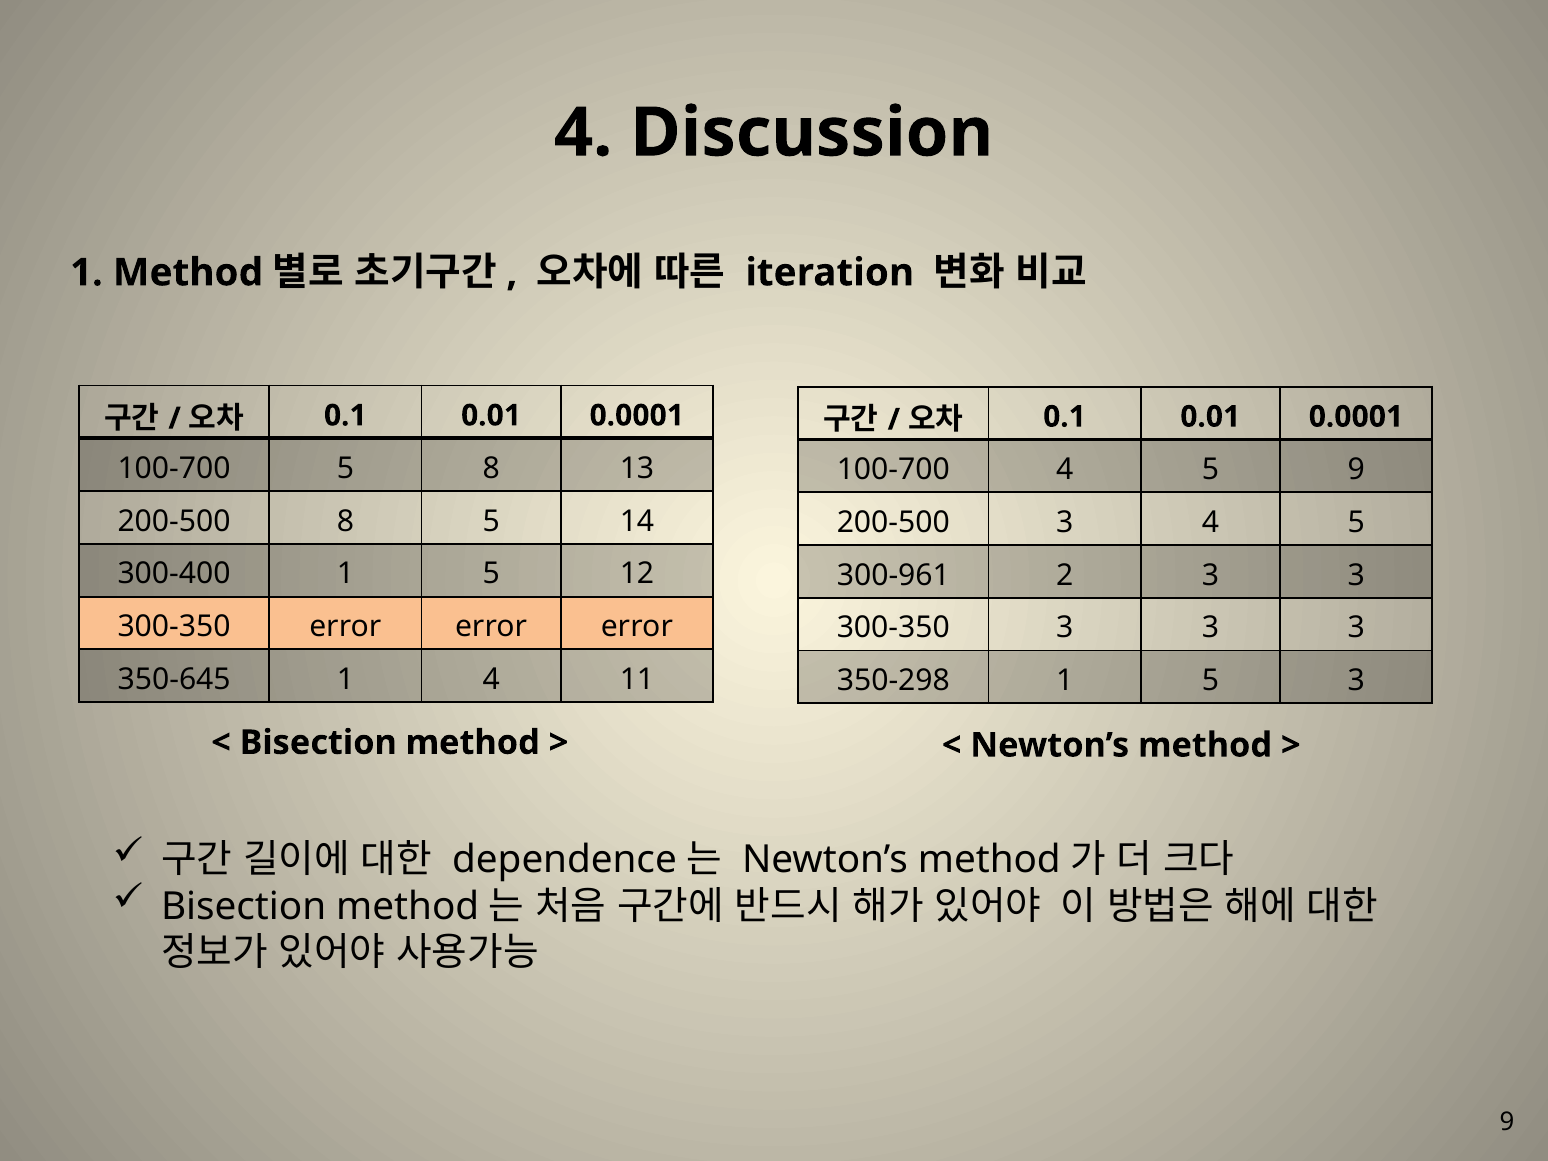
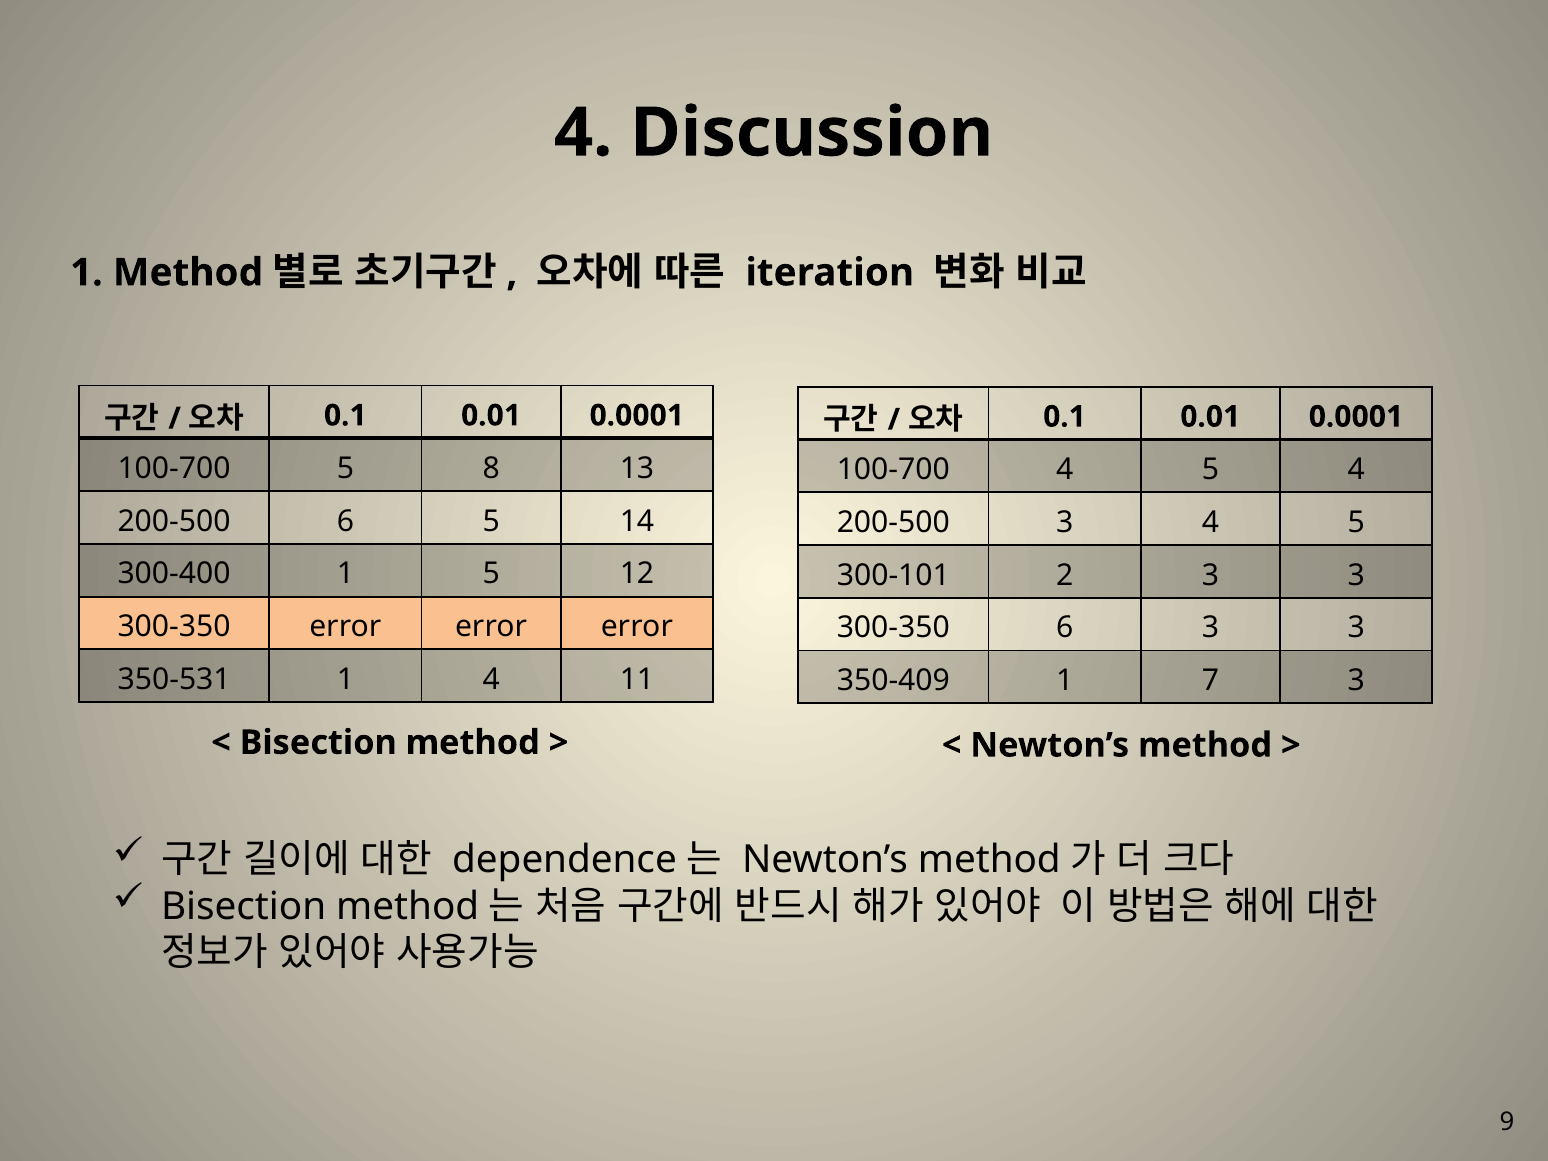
5 9: 9 -> 4
200-500 8: 8 -> 6
300-961: 300-961 -> 300-101
300-350 3: 3 -> 6
350-645: 350-645 -> 350-531
350-298: 350-298 -> 350-409
5 at (1211, 681): 5 -> 7
